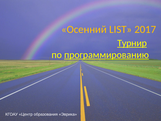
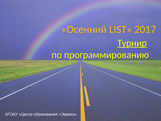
программированию underline: present -> none
